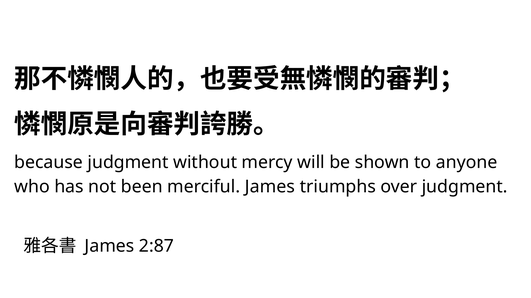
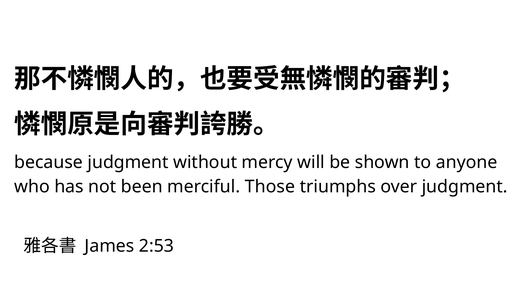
merciful James: James -> Those
2:87: 2:87 -> 2:53
